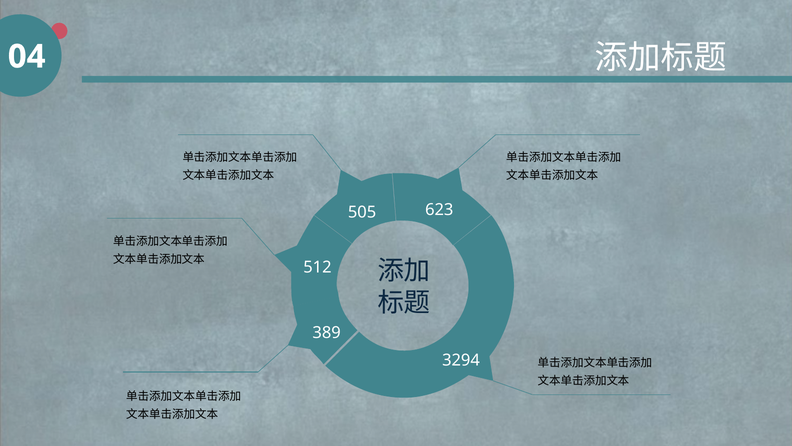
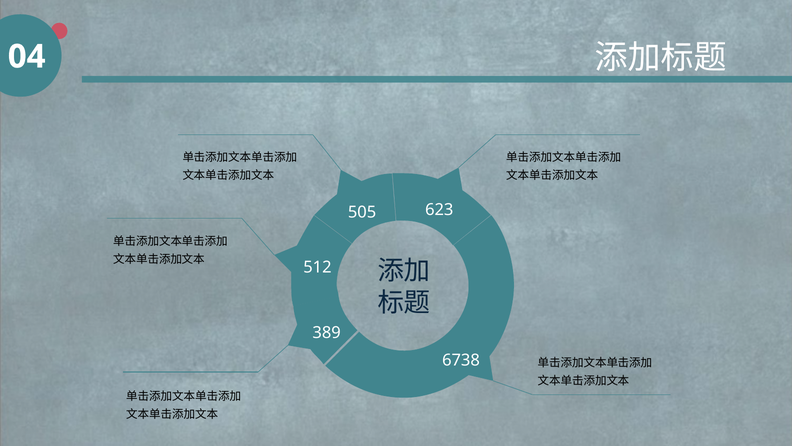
3294: 3294 -> 6738
